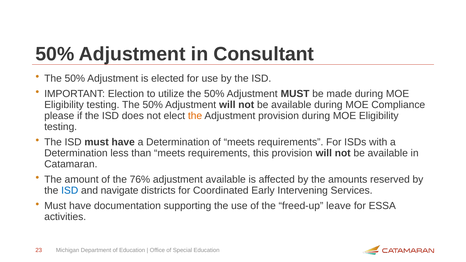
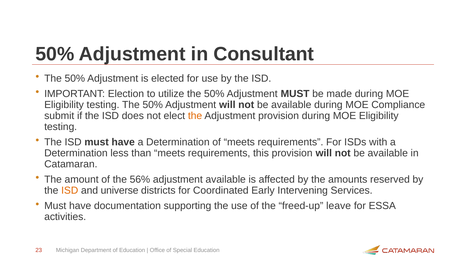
please: please -> submit
76%: 76% -> 56%
ISD at (70, 191) colour: blue -> orange
navigate: navigate -> universe
